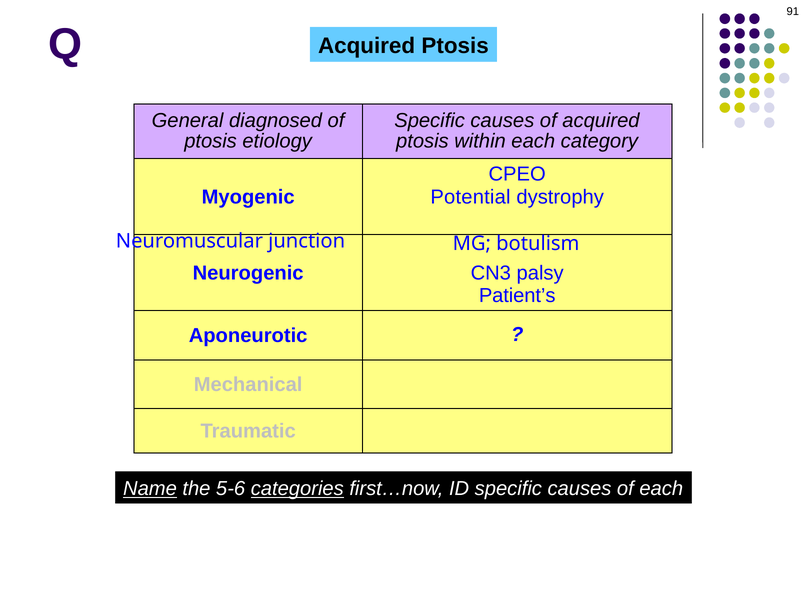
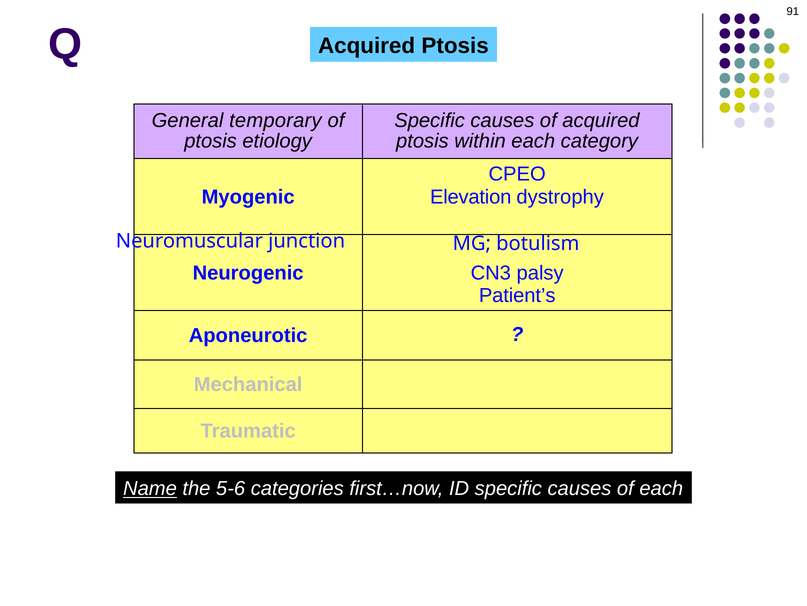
diagnosed: diagnosed -> temporary
Potential: Potential -> Elevation
categories underline: present -> none
